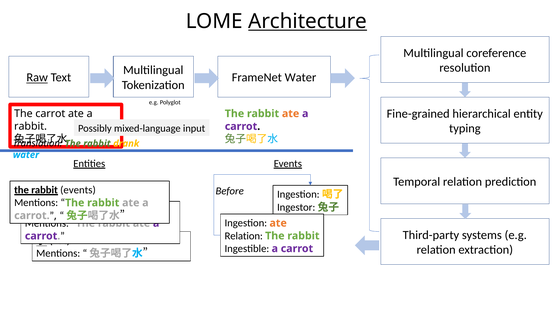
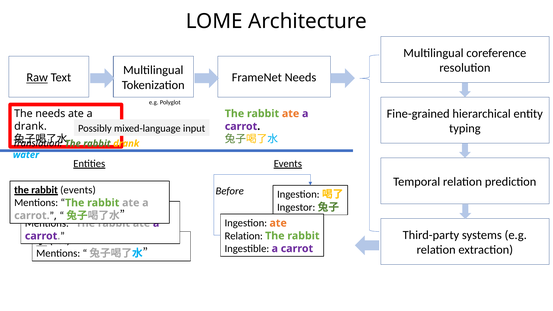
Architecture underline: present -> none
FrameNet Water: Water -> Needs
The carrot: carrot -> needs
rabbit at (31, 126): rabbit -> drank
